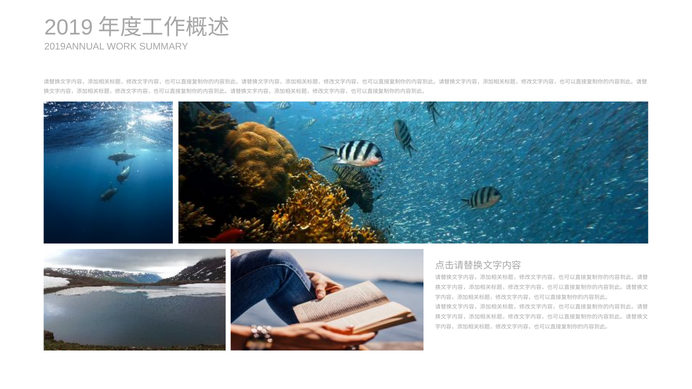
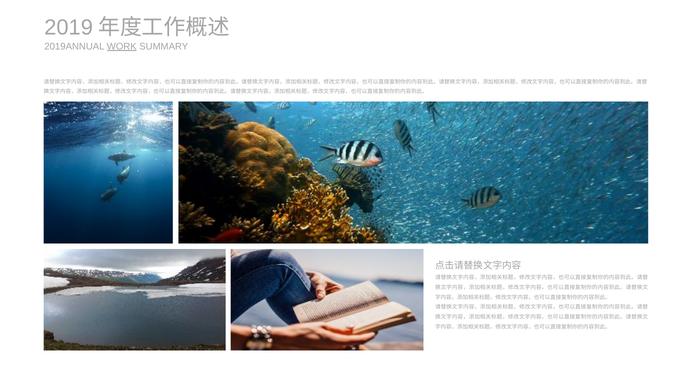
WORK underline: none -> present
